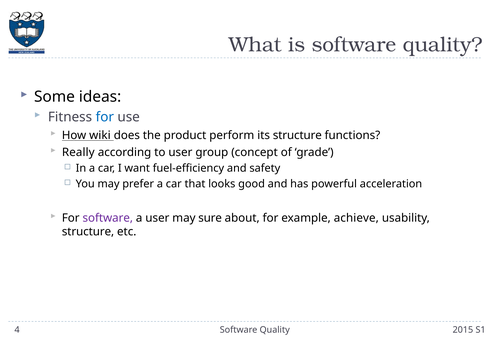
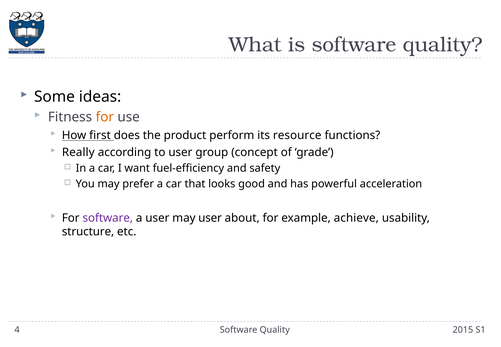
for at (105, 117) colour: blue -> orange
wiki: wiki -> first
its structure: structure -> resource
may sure: sure -> user
